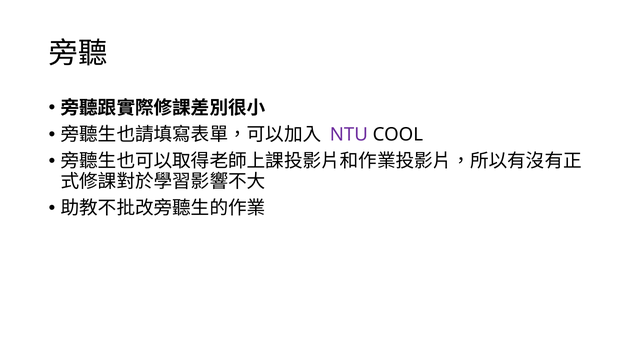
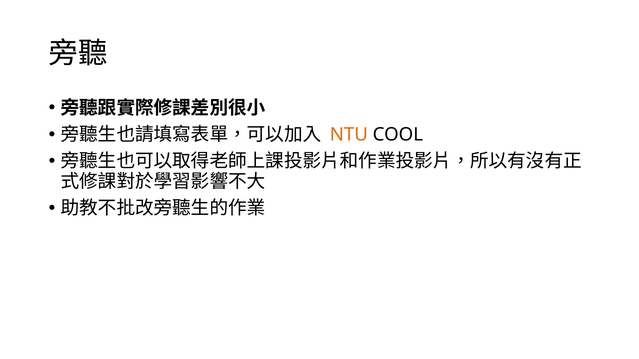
NTU colour: purple -> orange
